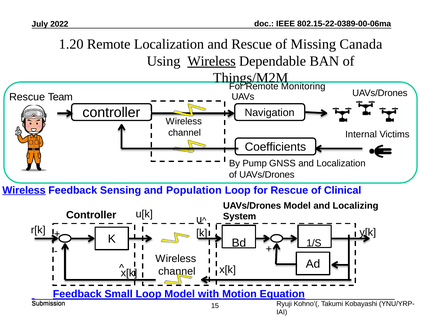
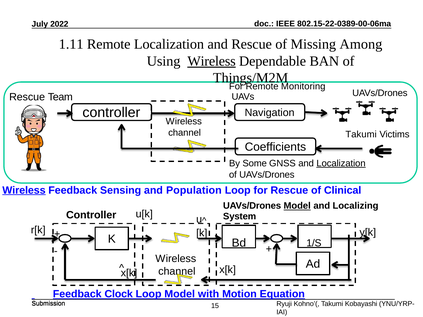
1.20: 1.20 -> 1.11
Canada: Canada -> Among
Internal at (361, 134): Internal -> Takumi
Pump: Pump -> Some
Localization at (341, 164) underline: none -> present
Model at (297, 206) underline: none -> present
Small: Small -> Clock
